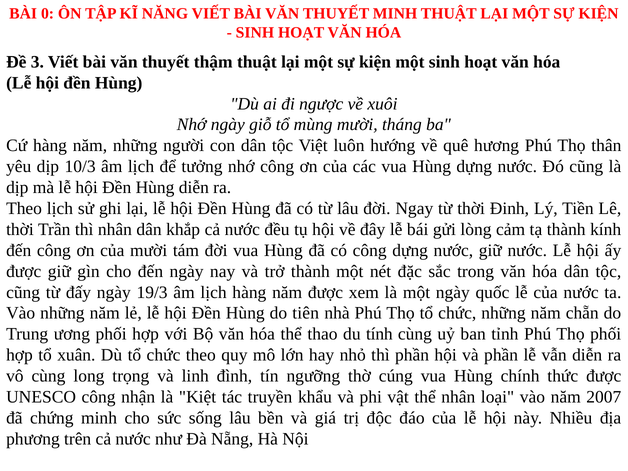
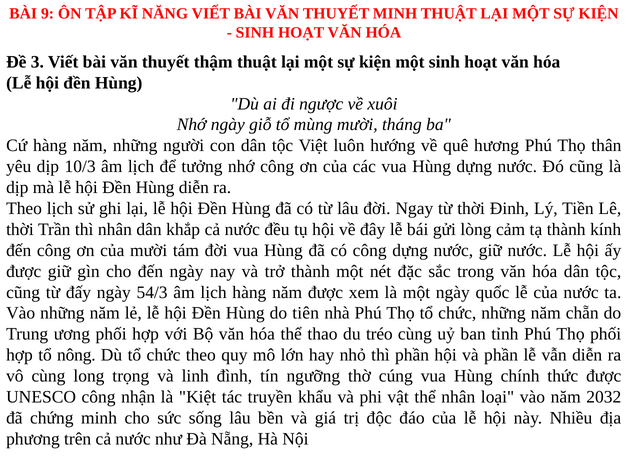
0: 0 -> 9
19/3: 19/3 -> 54/3
tính: tính -> tréo
xuân: xuân -> nông
2007: 2007 -> 2032
